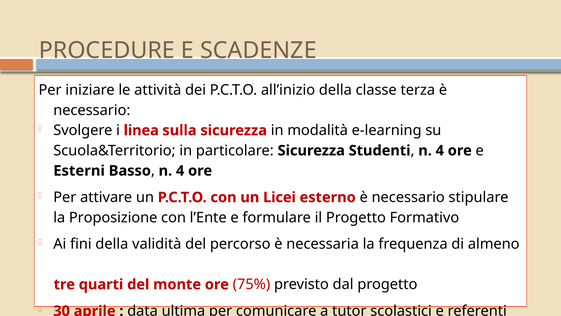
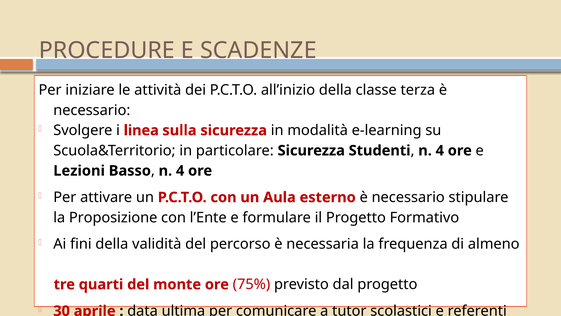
Esterni: Esterni -> Lezioni
Licei: Licei -> Aula
